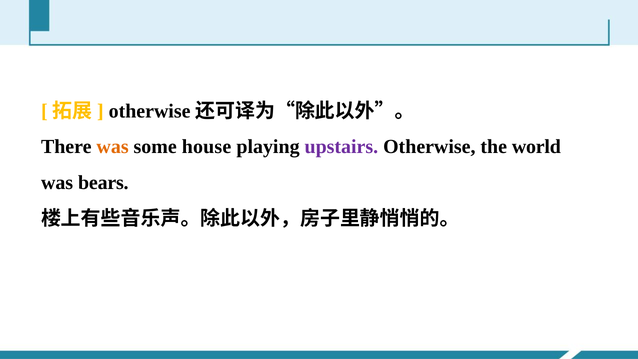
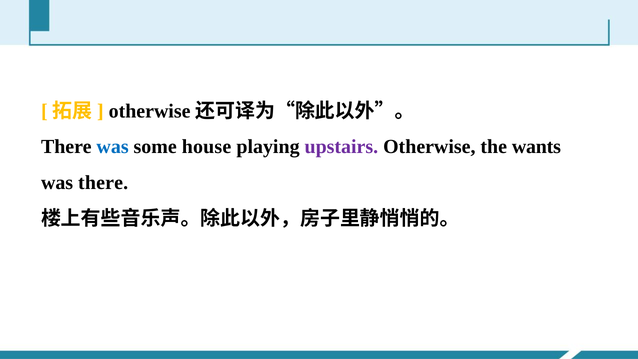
was at (113, 147) colour: orange -> blue
world: world -> wants
was bears: bears -> there
